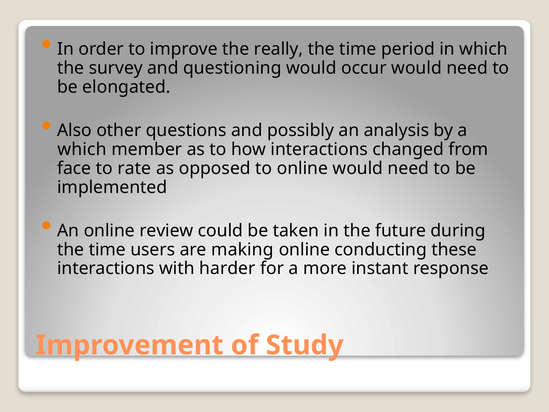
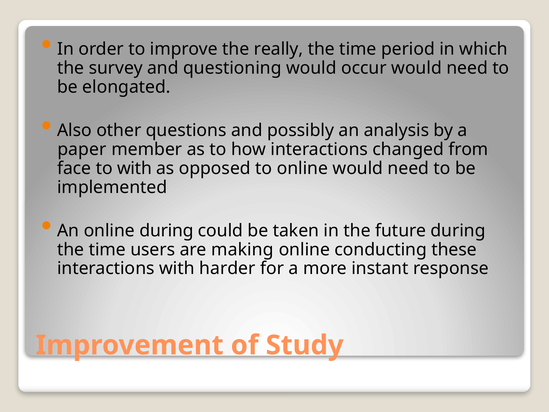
which at (82, 149): which -> paper
to rate: rate -> with
online review: review -> during
